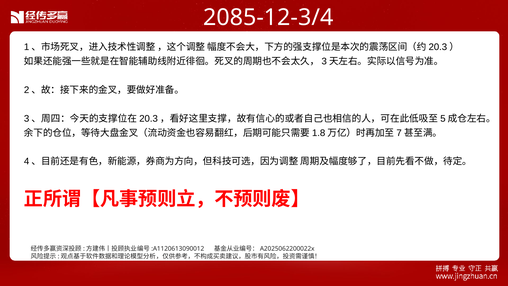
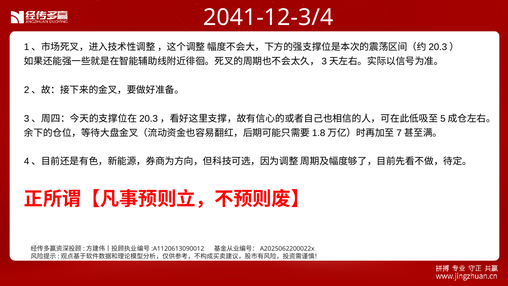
2085-12-3/4: 2085-12-3/4 -> 2041-12-3/4
